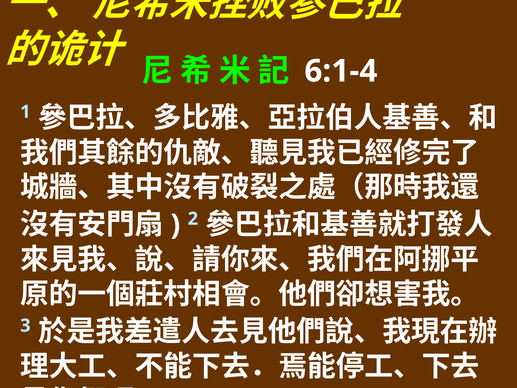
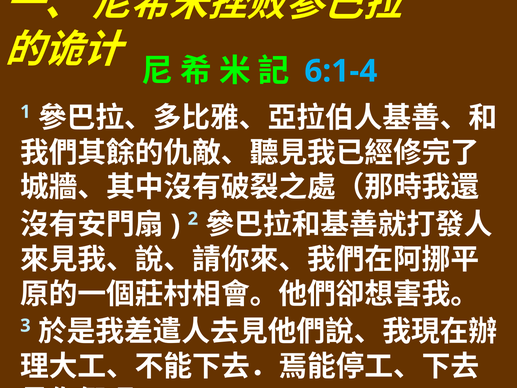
6:1-4 colour: white -> light blue
